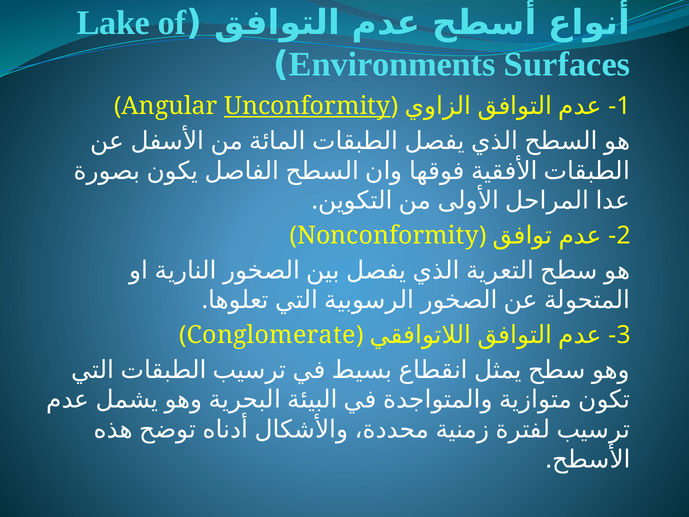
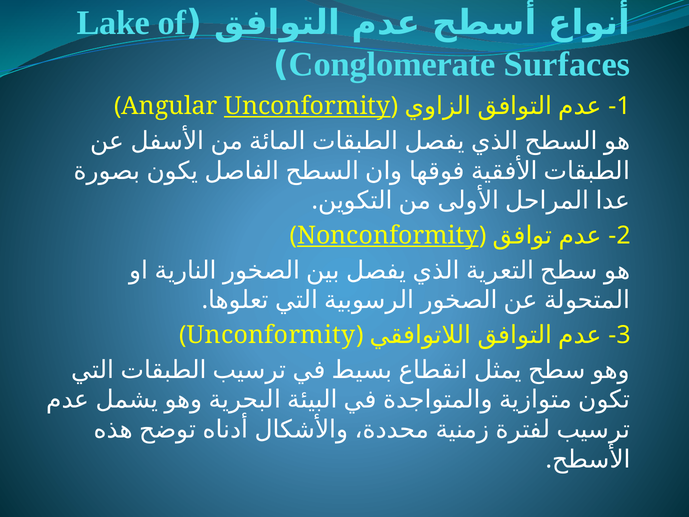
Environments: Environments -> Conglomerate
Nonconformity underline: none -> present
Conglomerate at (271, 335): Conglomerate -> Unconformity
